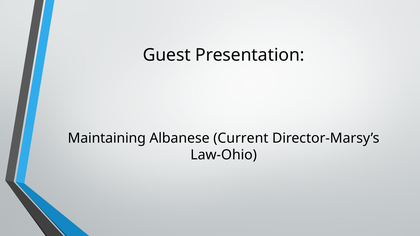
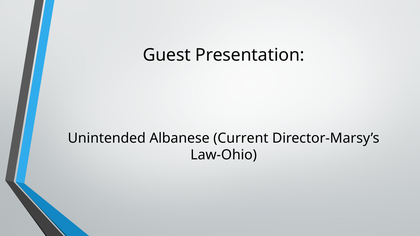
Maintaining: Maintaining -> Unintended
